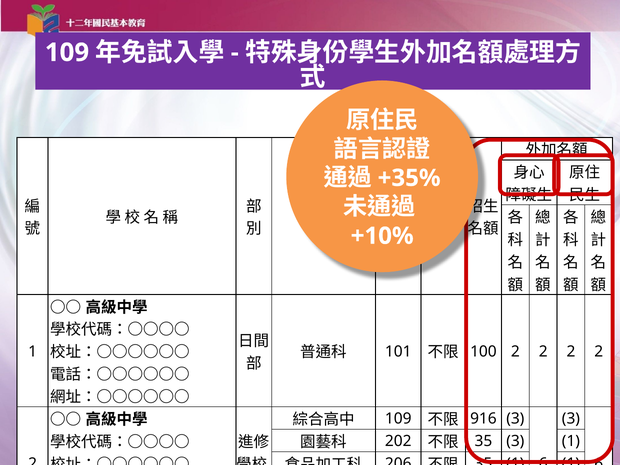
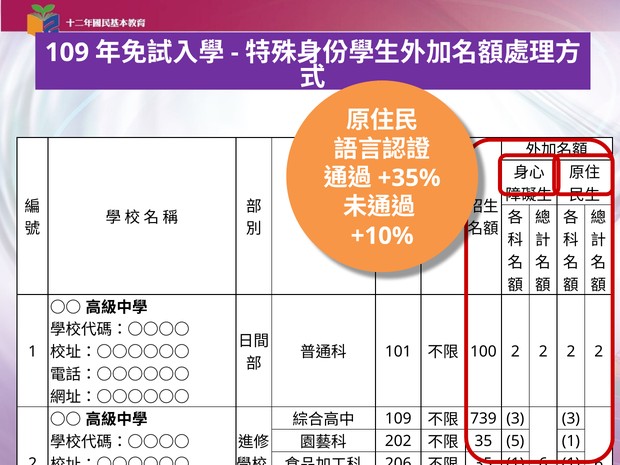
916: 916 -> 739
35 3: 3 -> 5
